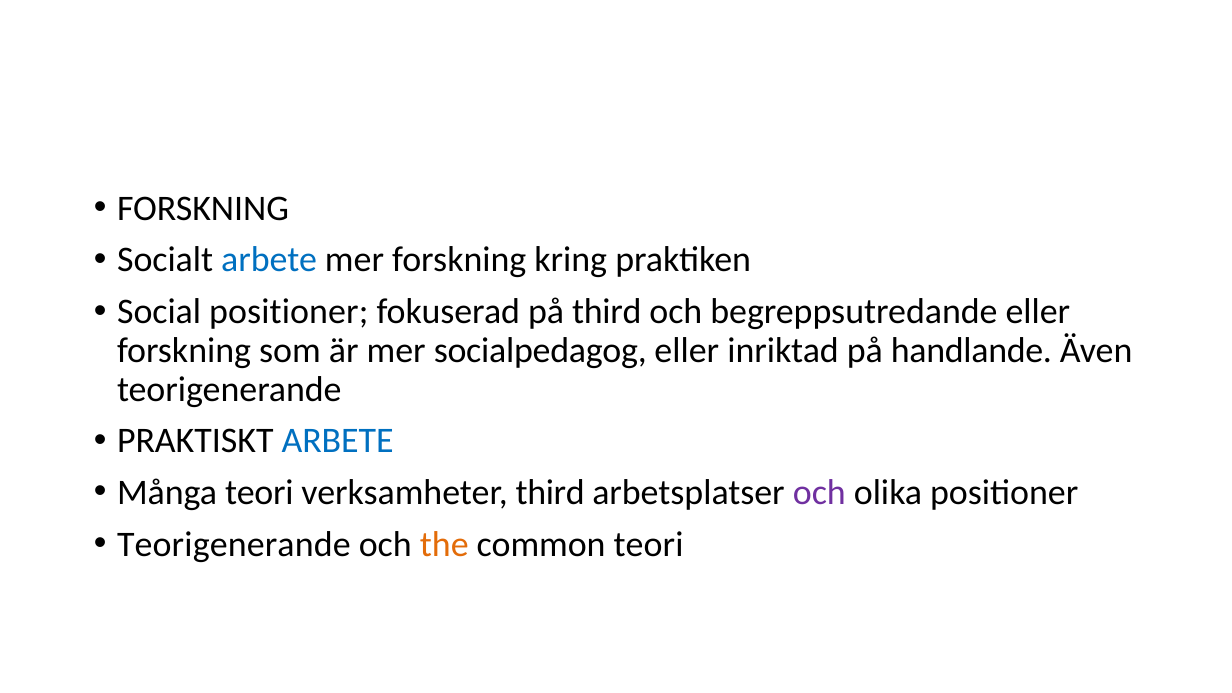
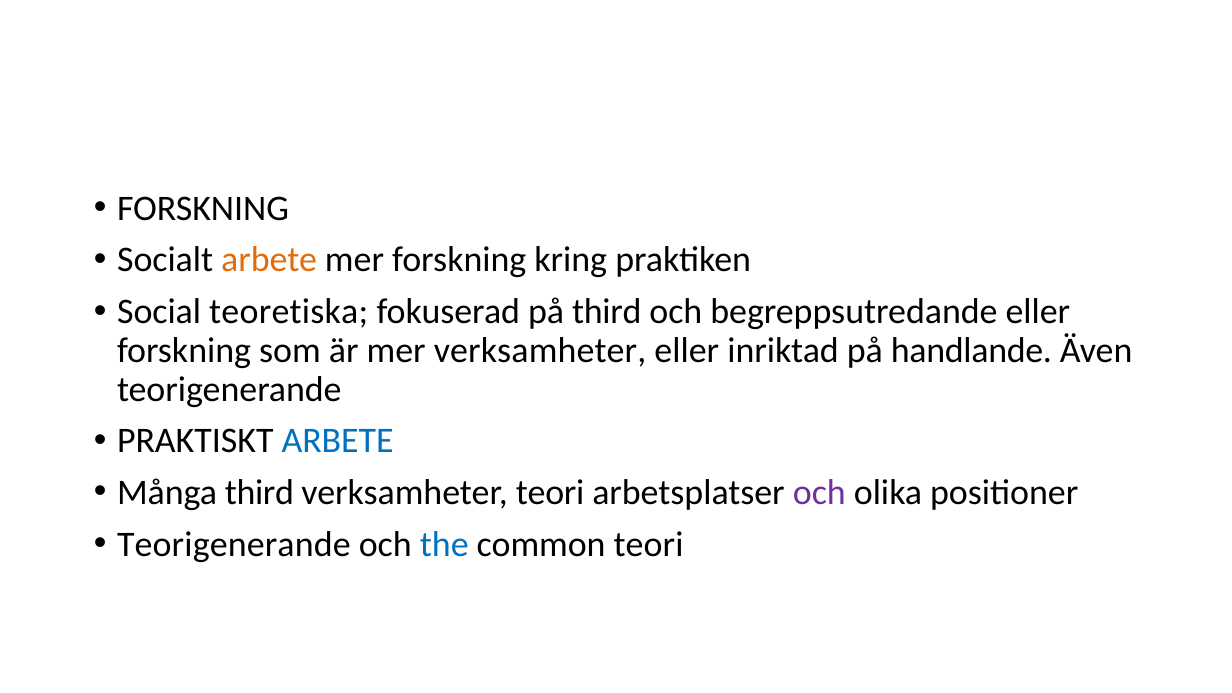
arbete at (269, 260) colour: blue -> orange
Social positioner: positioner -> teoretiska
mer socialpedagog: socialpedagog -> verksamheter
Många teori: teori -> third
verksamheter third: third -> teori
the colour: orange -> blue
